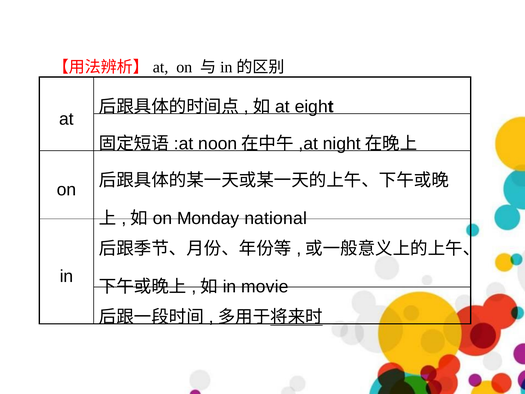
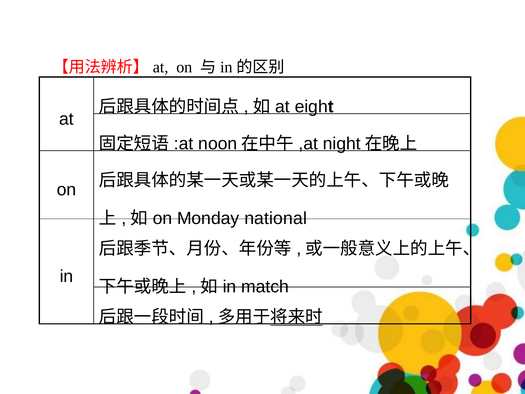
movie: movie -> match
